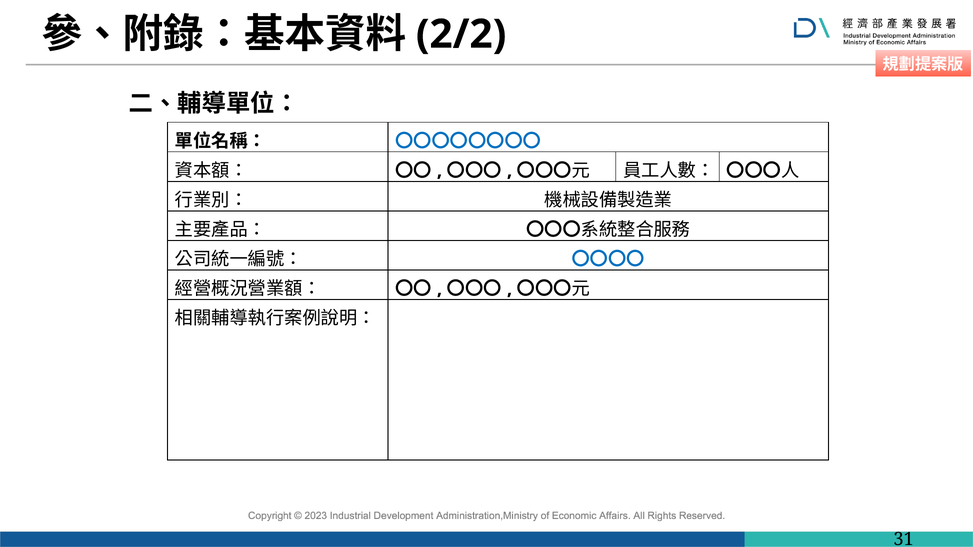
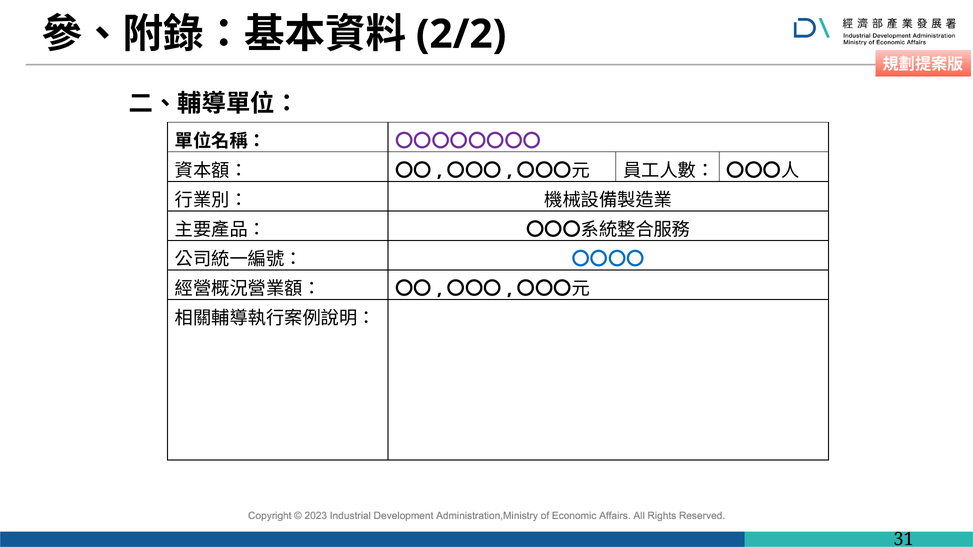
〇〇〇〇〇〇〇〇 colour: blue -> purple
